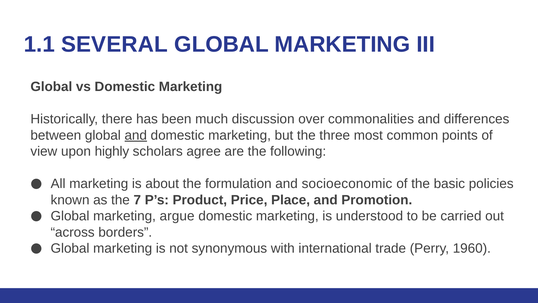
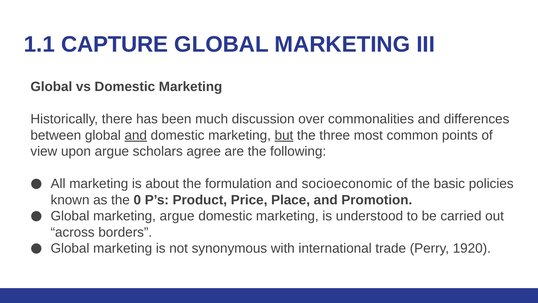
SEVERAL: SEVERAL -> CAPTURE
but underline: none -> present
upon highly: highly -> argue
7: 7 -> 0
1960: 1960 -> 1920
